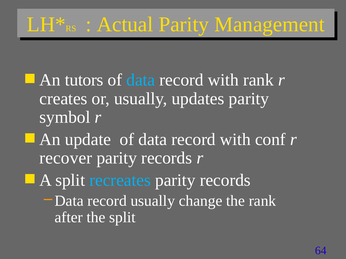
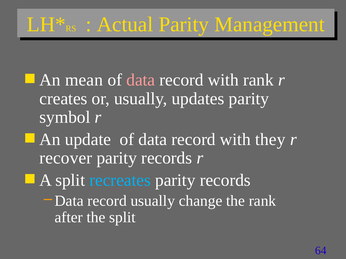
tutors: tutors -> mean
data at (141, 80) colour: light blue -> pink
conf: conf -> they
